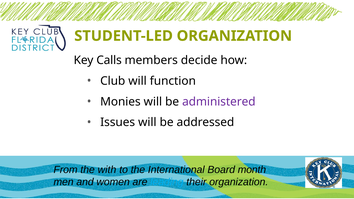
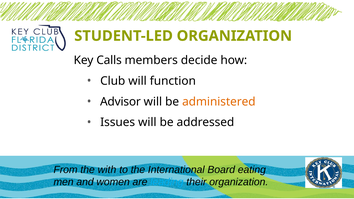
Monies: Monies -> Advisor
administered colour: purple -> orange
month: month -> eating
